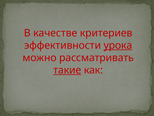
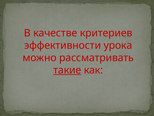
урока underline: present -> none
